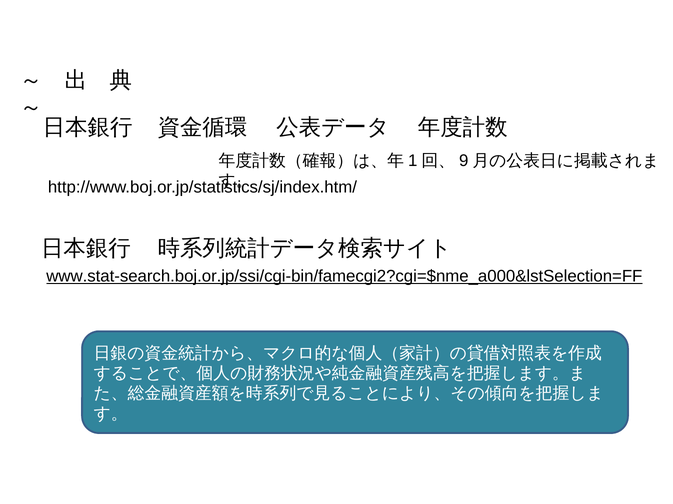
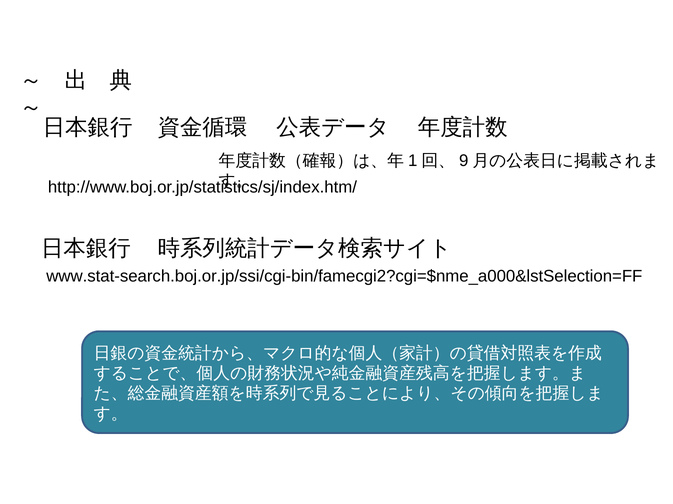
www.stat-search.boj.or.jp/ssi/cgi-bin/famecgi2?cgi=$nme_a000&lstSelection=FF underline: present -> none
